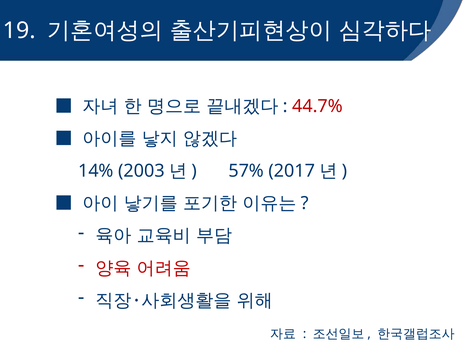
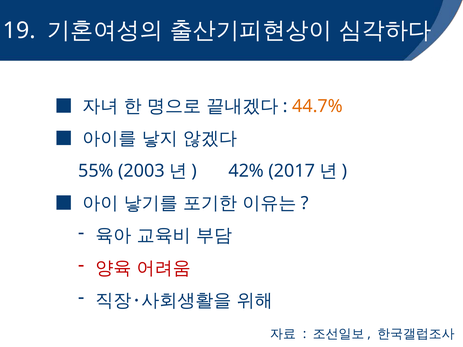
44.7% colour: red -> orange
14%: 14% -> 55%
57%: 57% -> 42%
